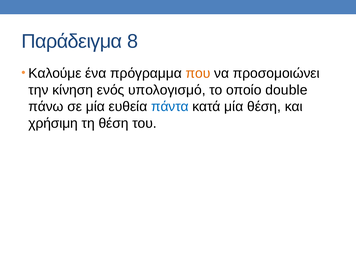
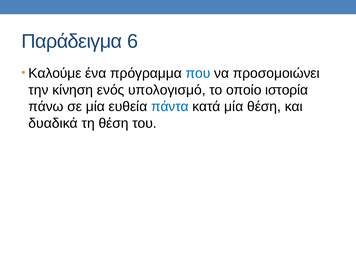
8: 8 -> 6
που colour: orange -> blue
double: double -> ιστορία
χρήσιμη: χρήσιμη -> δυαδικά
